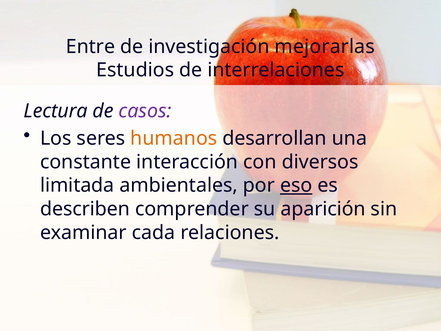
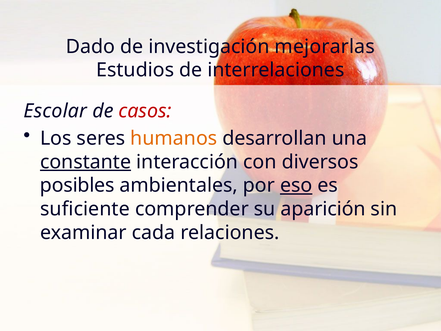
Entre: Entre -> Dado
Lectura: Lectura -> Escolar
casos colour: purple -> red
constante underline: none -> present
limitada: limitada -> posibles
describen: describen -> suficiente
